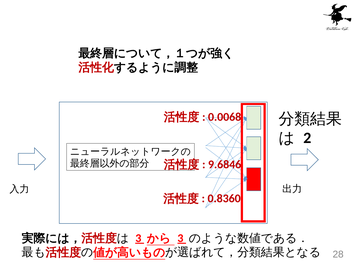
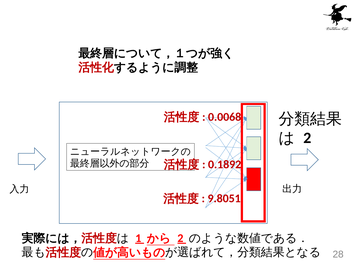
9.6846: 9.6846 -> 0.1892
0.8360: 0.8360 -> 9.8051
3 at (138, 238): 3 -> 1
3 at (180, 238): 3 -> 2
